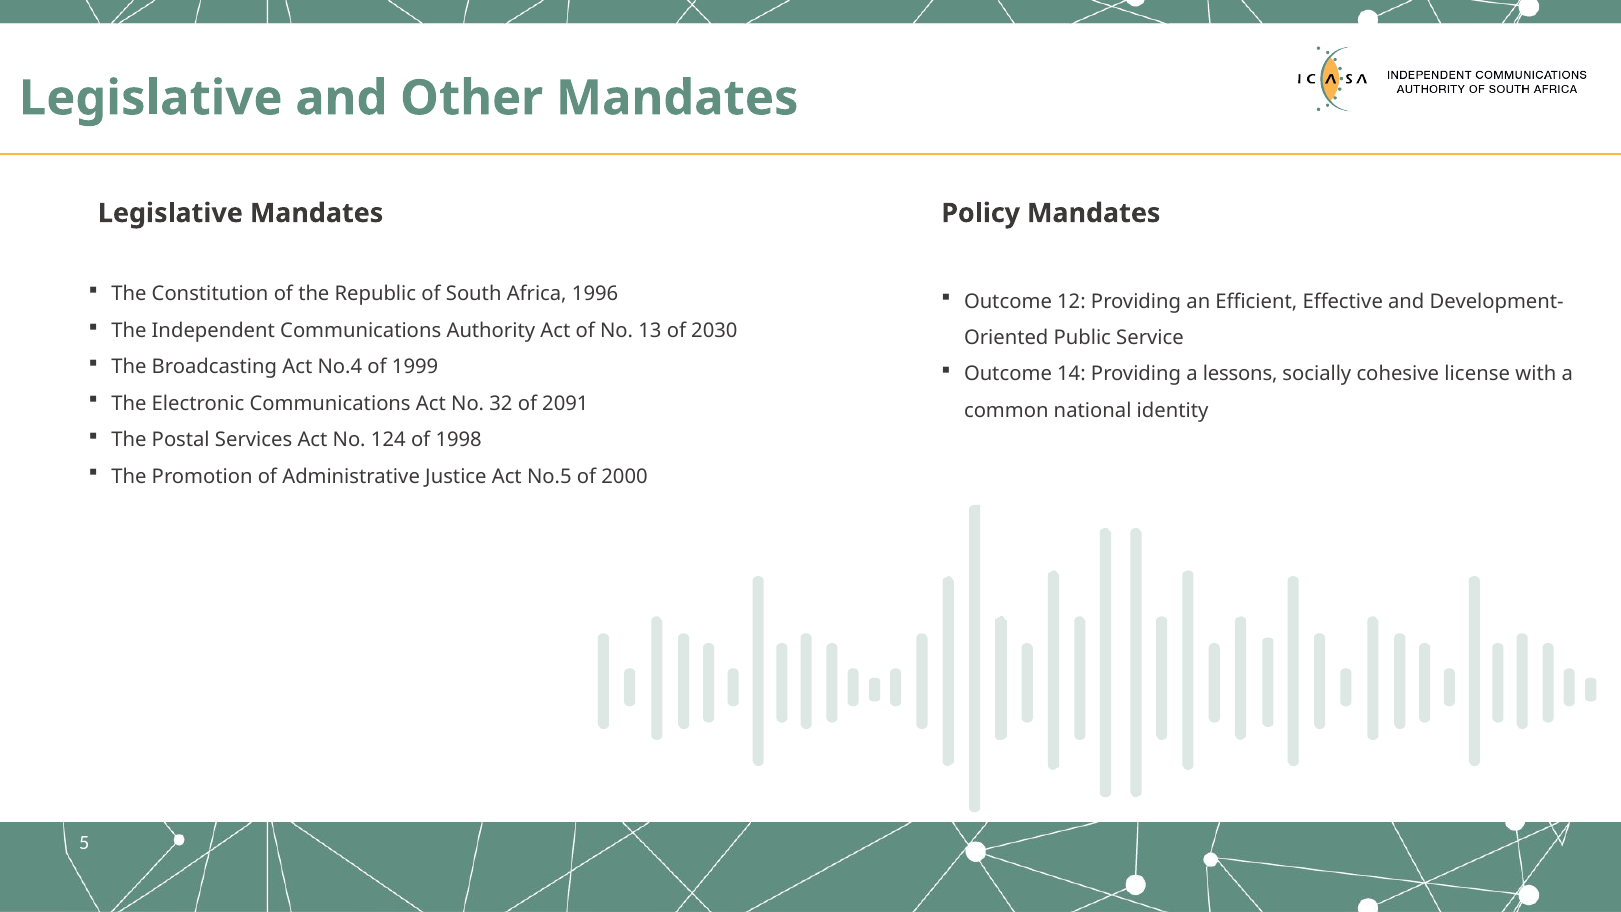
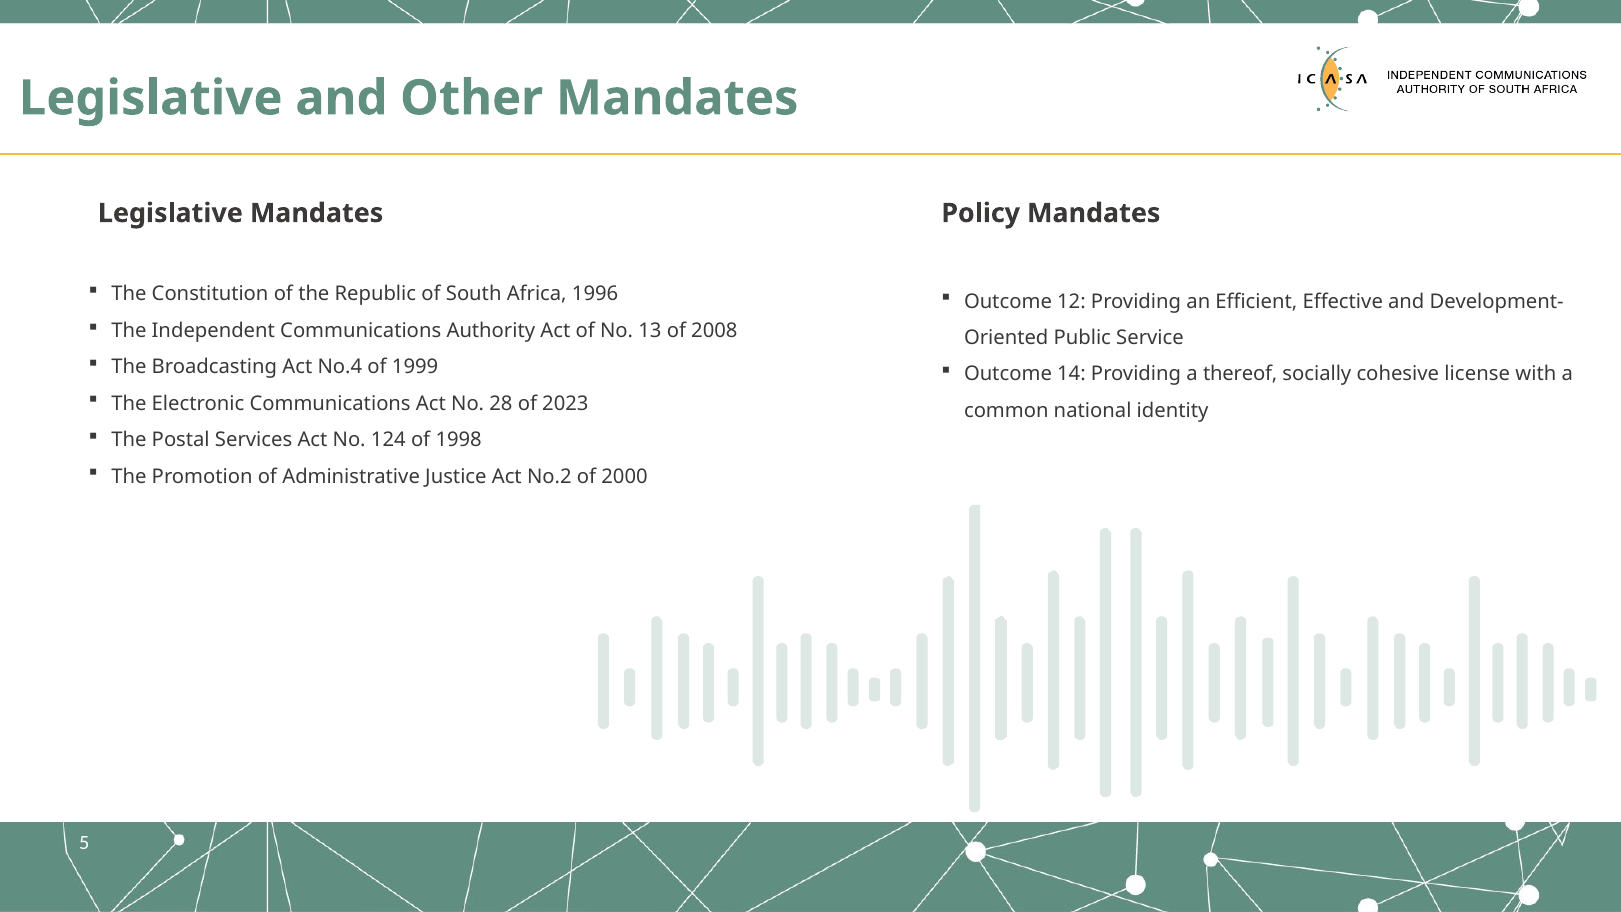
2030: 2030 -> 2008
lessons: lessons -> thereof
32: 32 -> 28
2091: 2091 -> 2023
No.5: No.5 -> No.2
